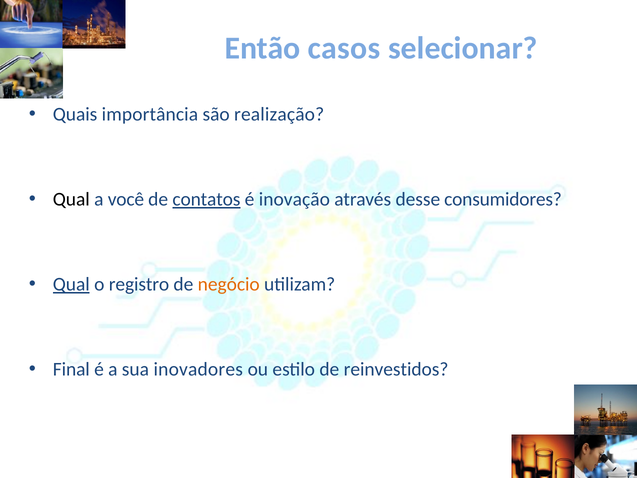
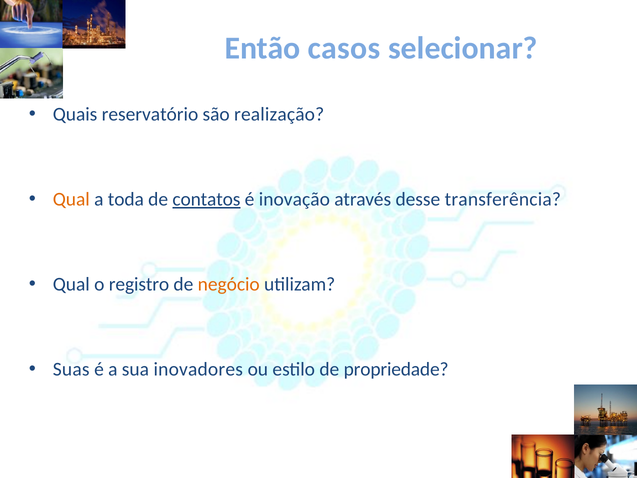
importância: importância -> reservatório
Qual at (71, 199) colour: black -> orange
você: você -> toda
consumidores: consumidores -> transferência
Qual at (71, 284) underline: present -> none
Final: Final -> Suas
reinvestidos: reinvestidos -> propriedade
